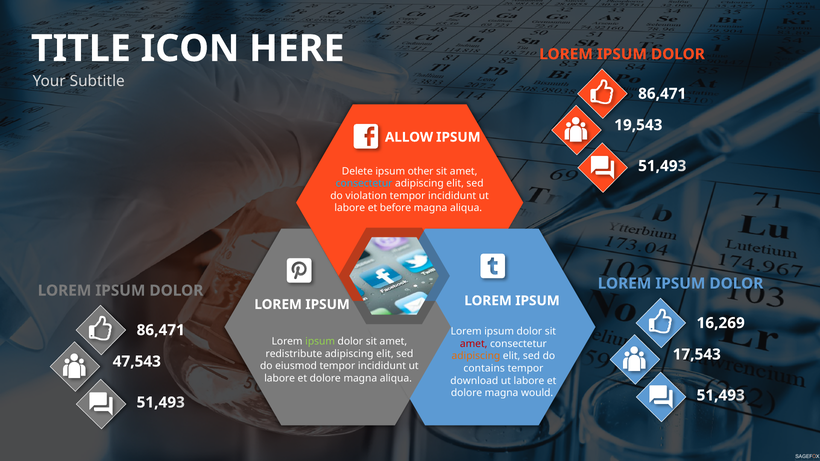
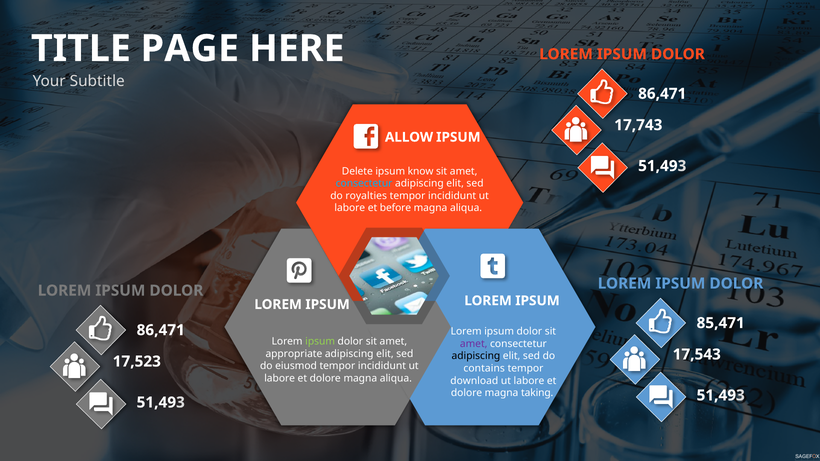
ICON: ICON -> PAGE
19,543: 19,543 -> 17,743
other: other -> know
violation: violation -> royalties
16,269: 16,269 -> 85,471
amet at (474, 344) colour: red -> purple
redistribute: redistribute -> appropriate
adipiscing at (476, 356) colour: orange -> black
47,543: 47,543 -> 17,523
would: would -> taking
